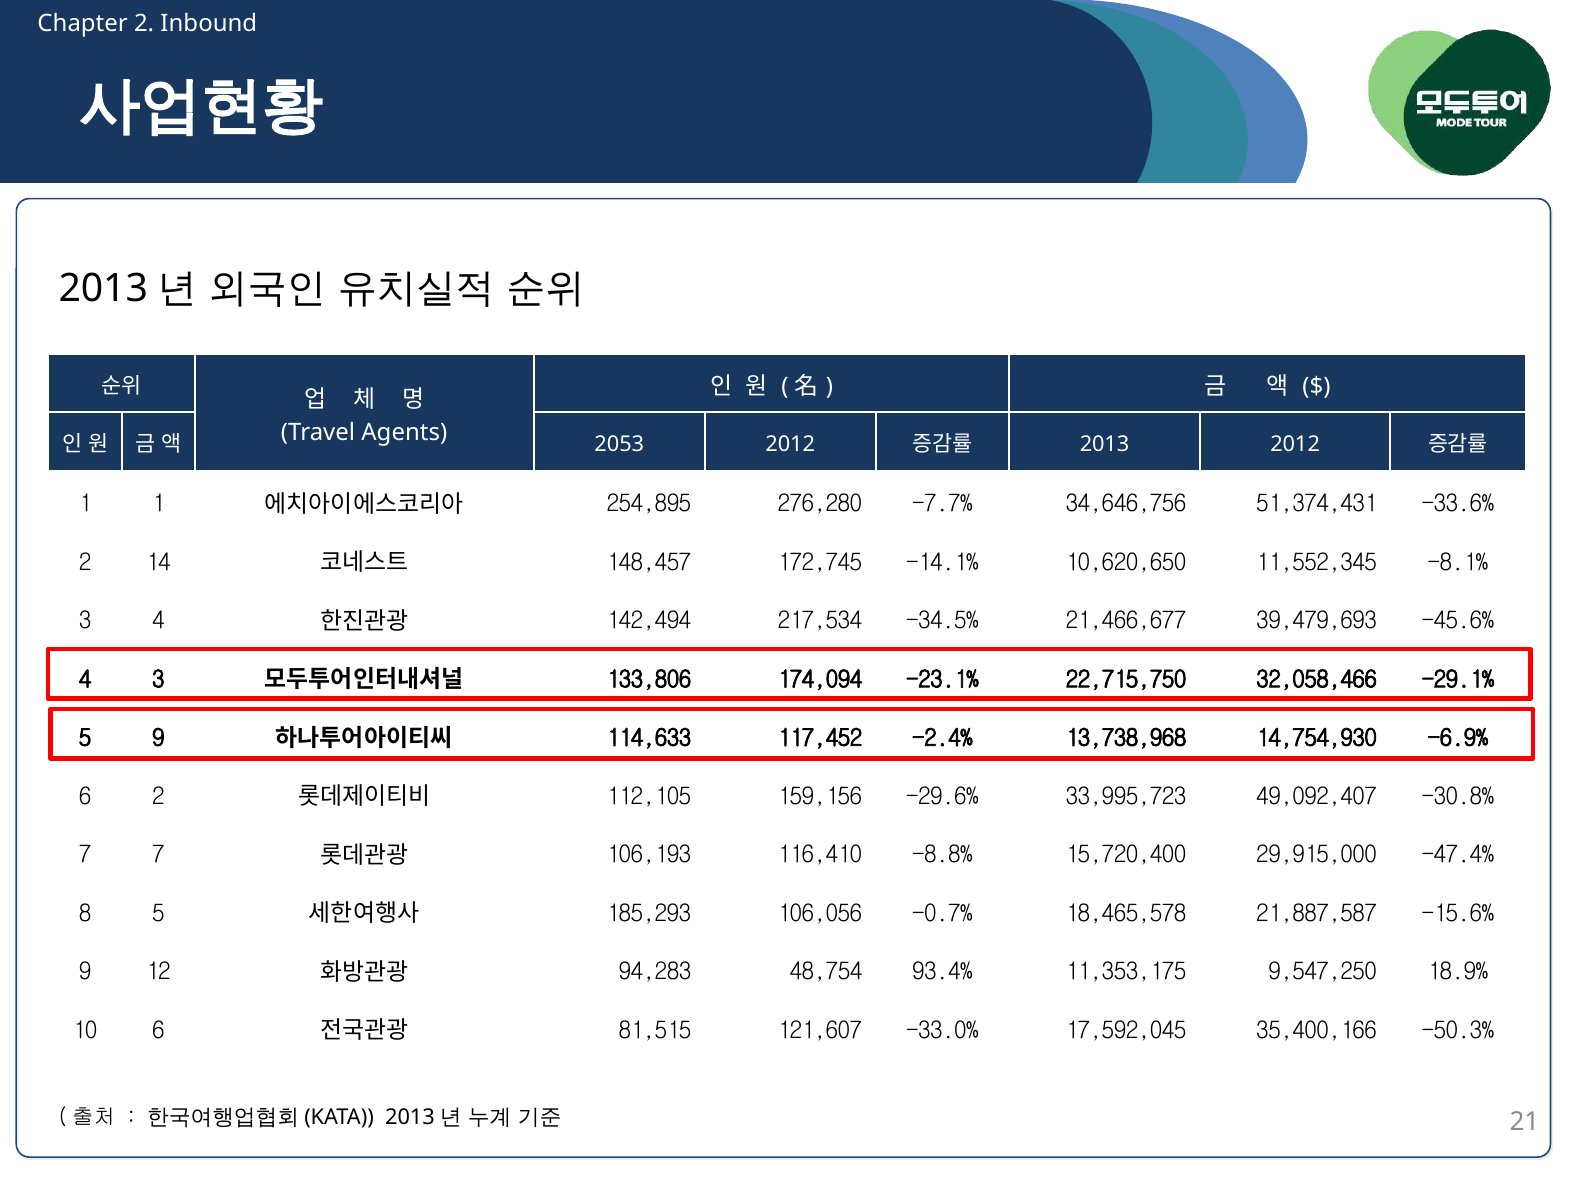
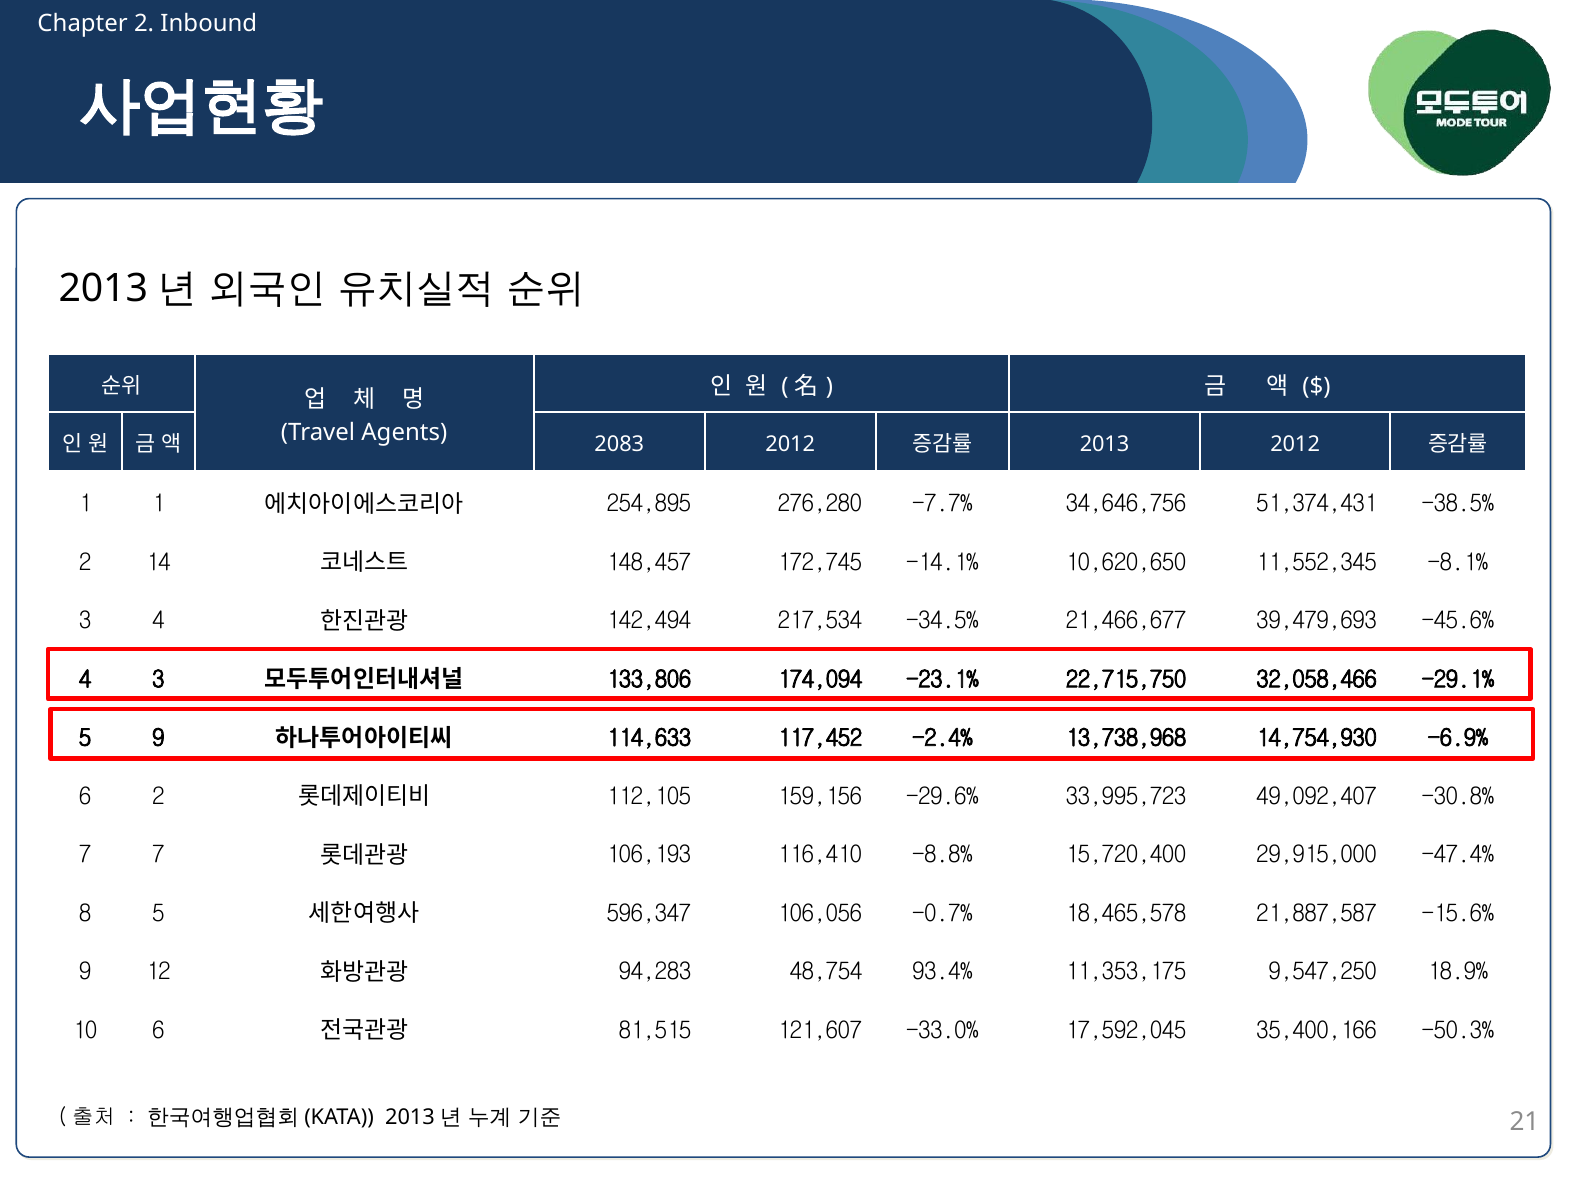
2053: 2053 -> 2083
-33.6%: -33.6% -> -38.5%
185,293: 185,293 -> 596,347
